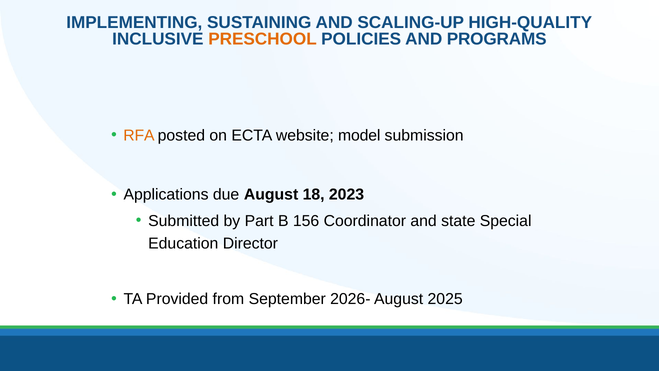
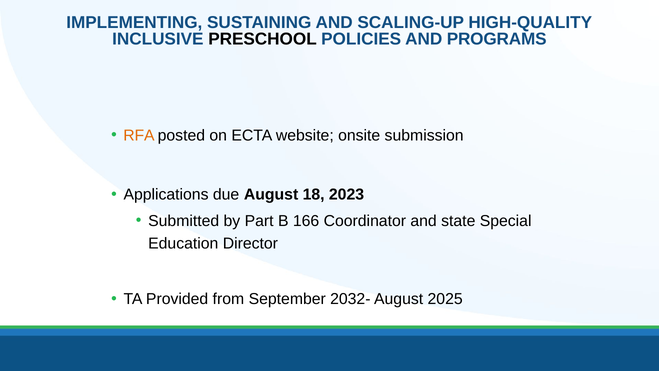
PRESCHOOL colour: orange -> black
model: model -> onsite
156: 156 -> 166
2026-: 2026- -> 2032-
